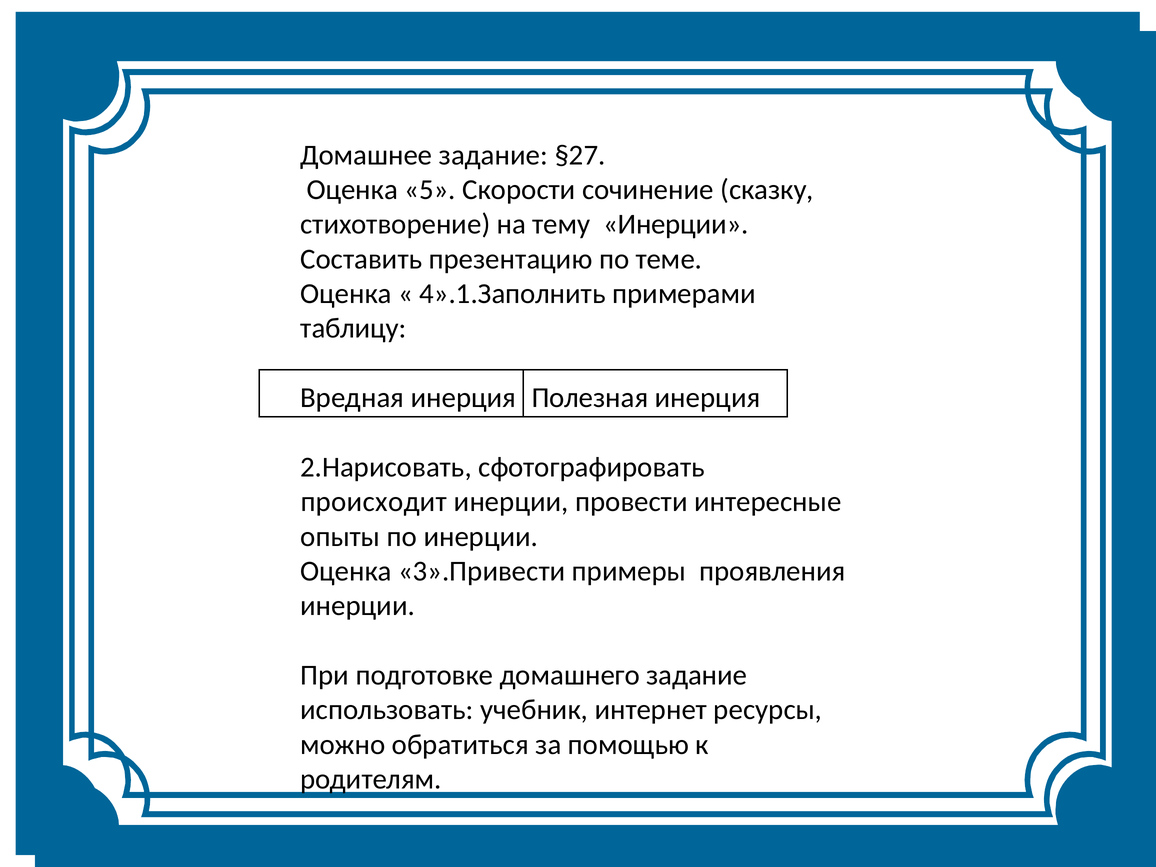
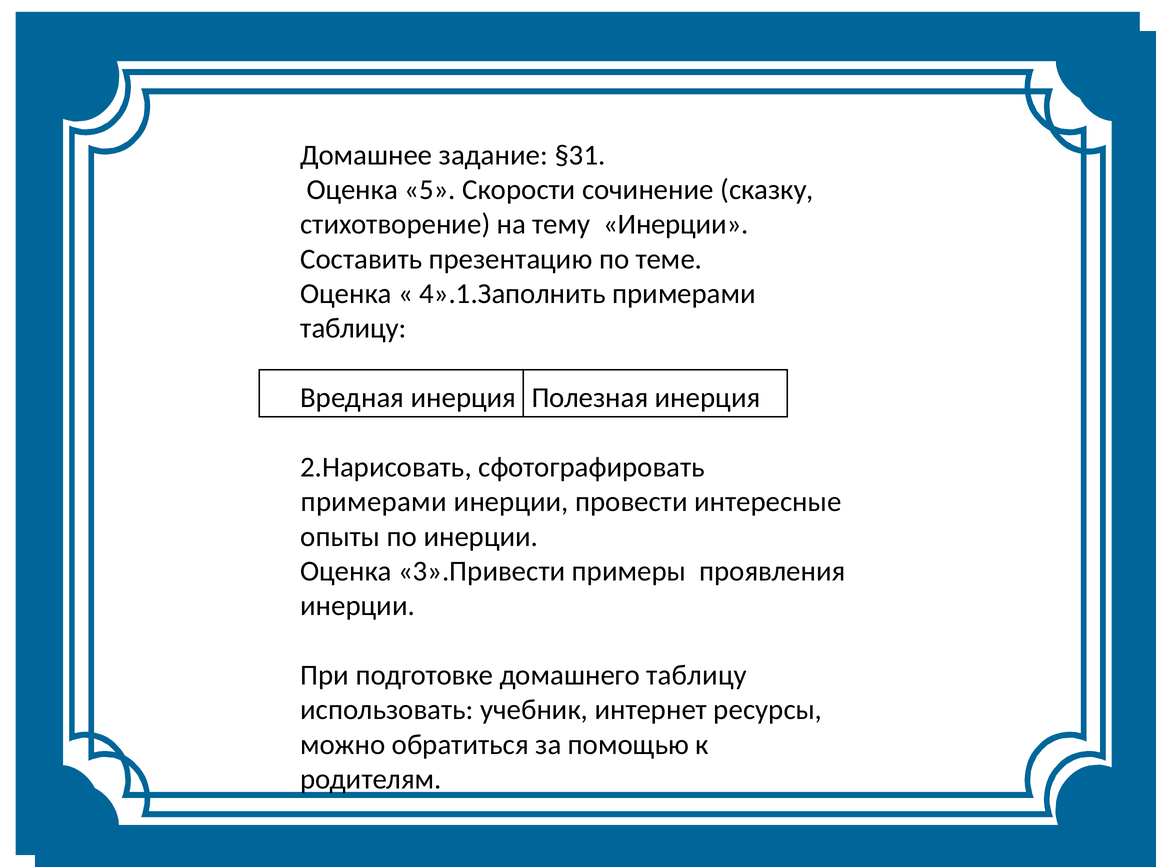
§27: §27 -> §31
происходит at (374, 502): происходит -> примерами
домашнего задание: задание -> таблицу
